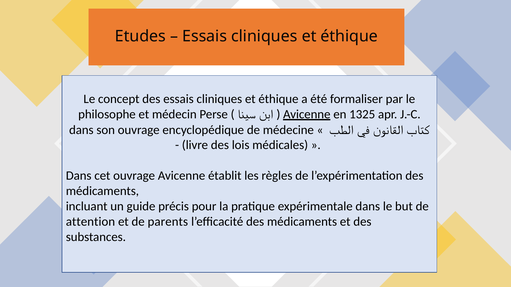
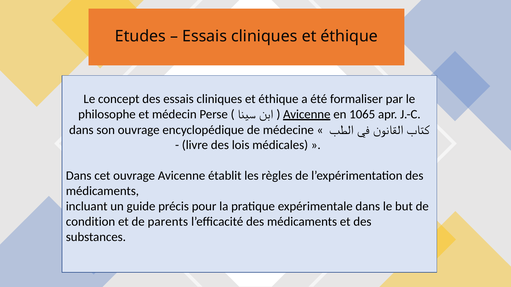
1325: 1325 -> 1065
attention: attention -> condition
